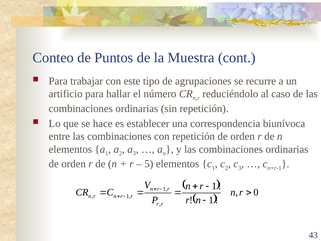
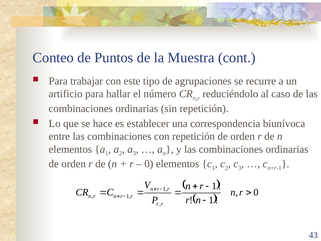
5 at (149, 164): 5 -> 0
